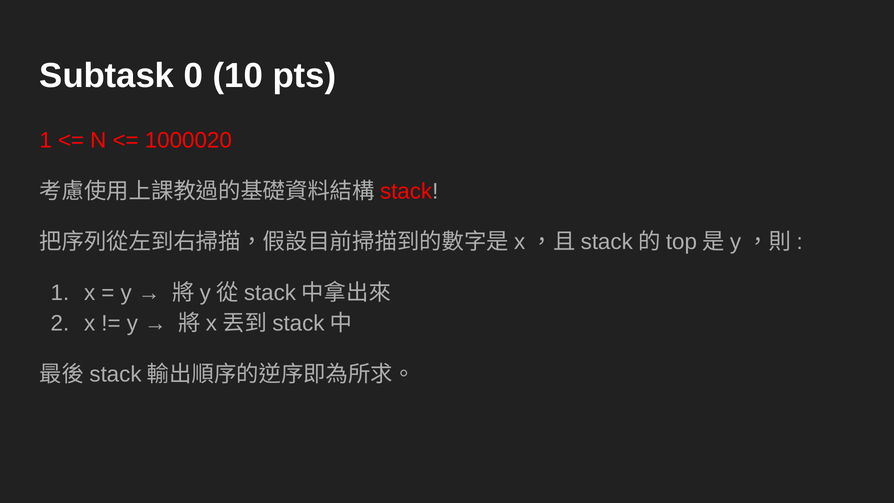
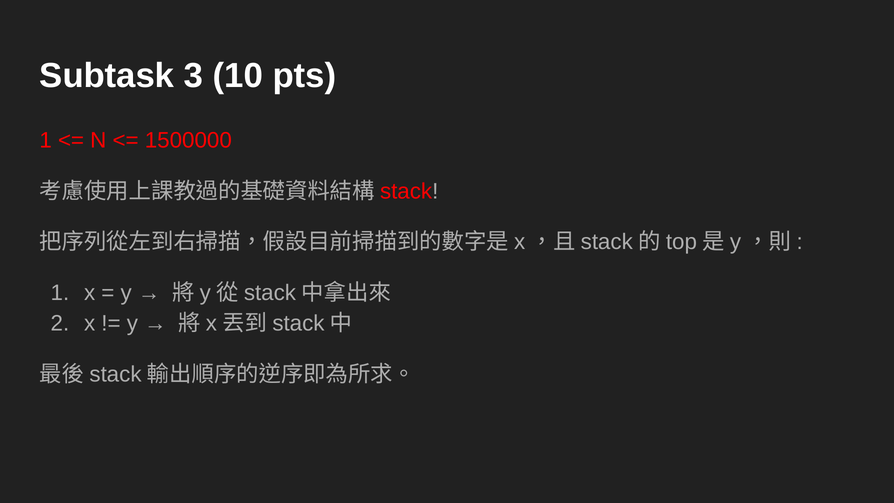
0: 0 -> 3
1000020: 1000020 -> 1500000
